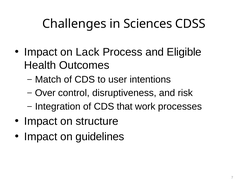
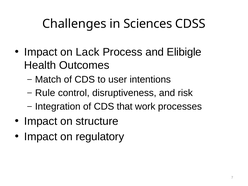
Eligible: Eligible -> Elibigle
Over: Over -> Rule
guidelines: guidelines -> regulatory
